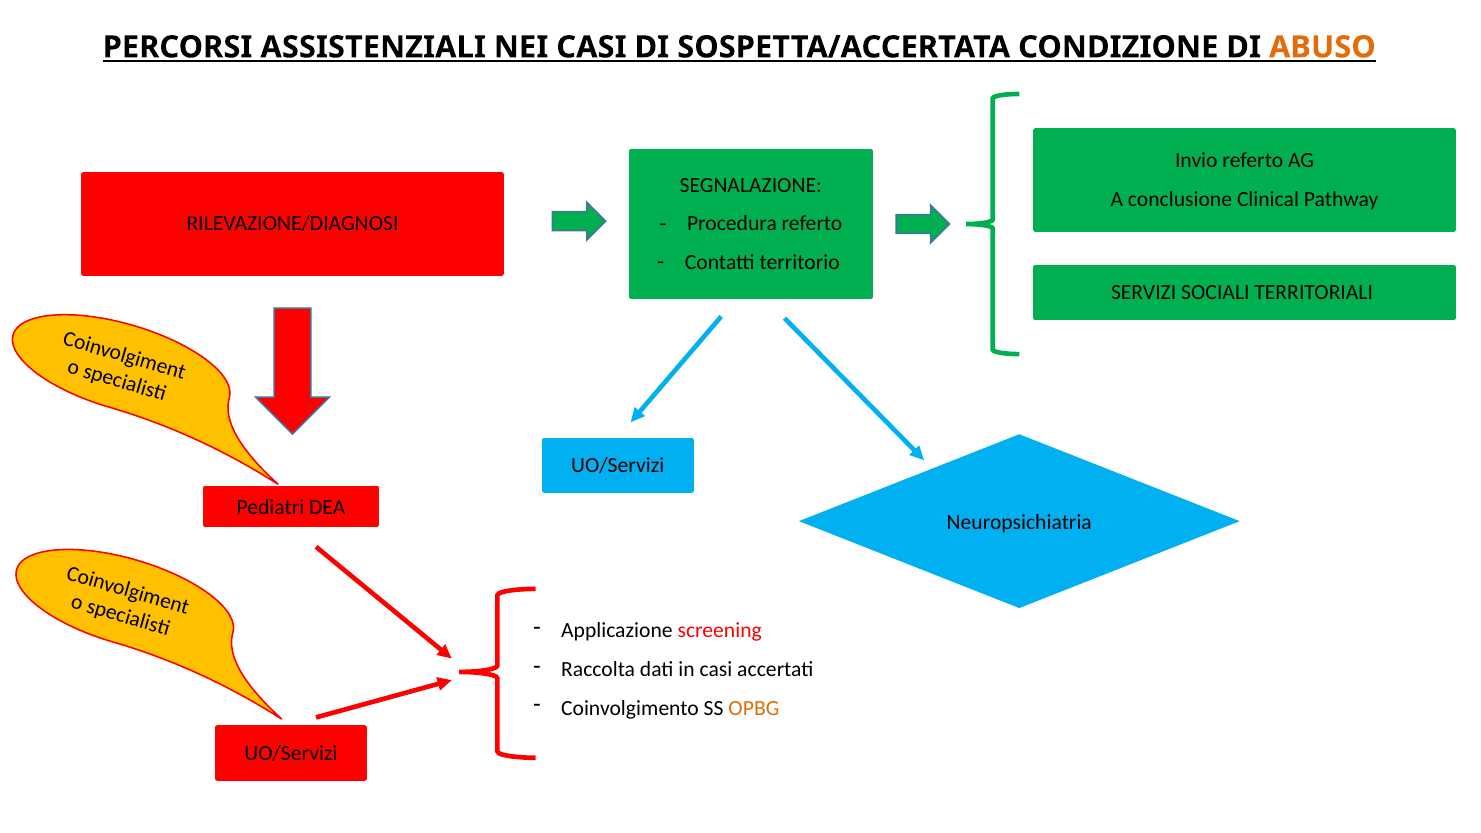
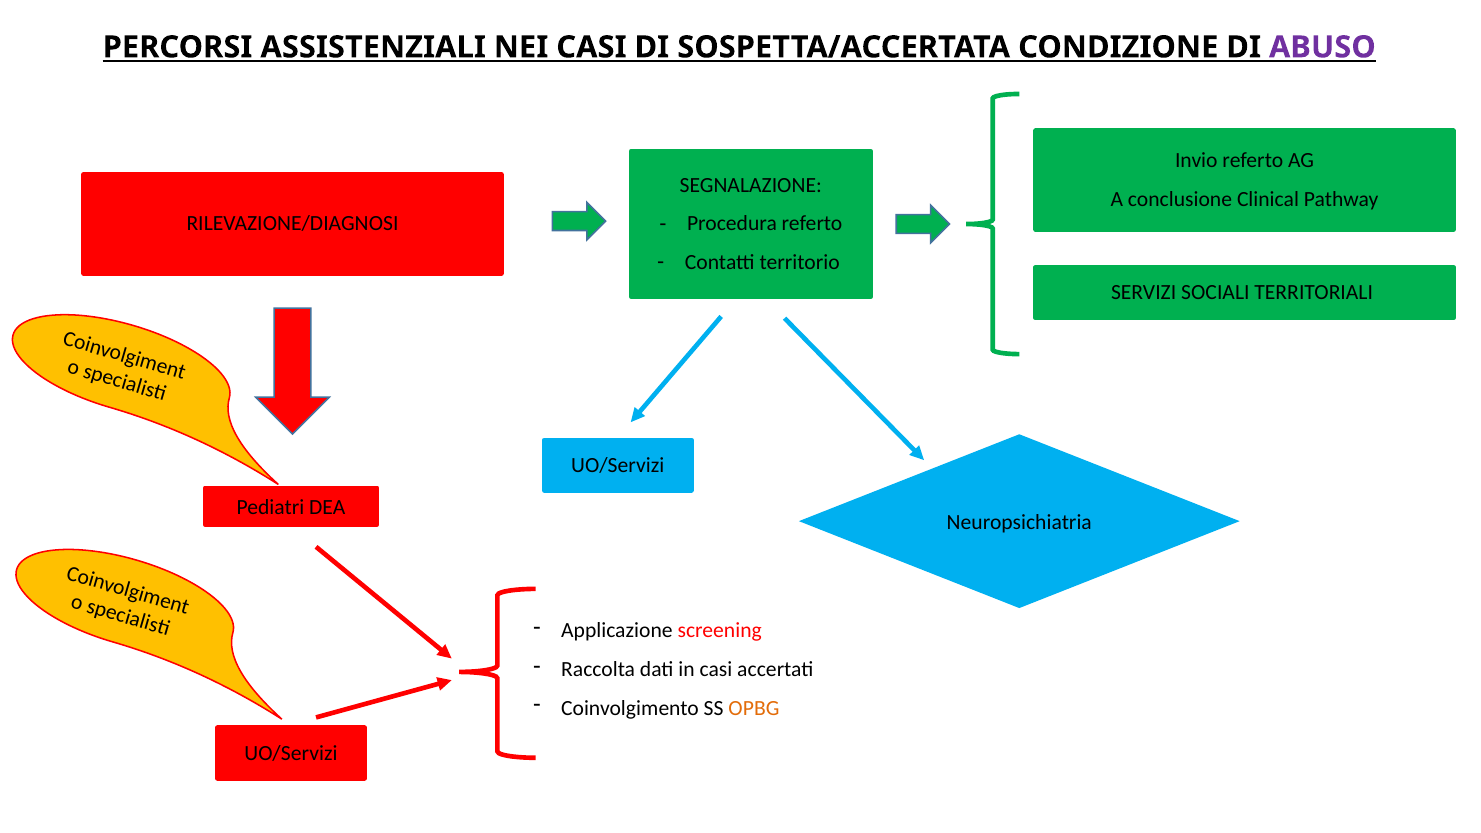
ABUSO colour: orange -> purple
